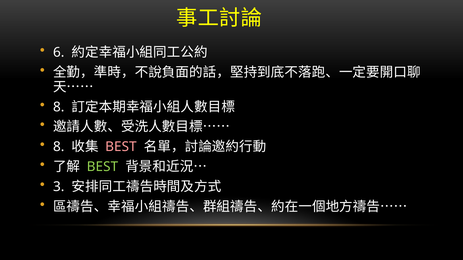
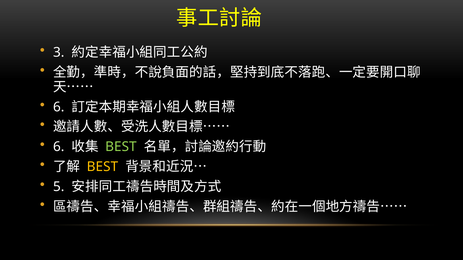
6: 6 -> 3
8 at (59, 107): 8 -> 6
8 at (59, 147): 8 -> 6
BEST at (121, 147) colour: pink -> light green
BEST at (102, 167) colour: light green -> yellow
3: 3 -> 5
